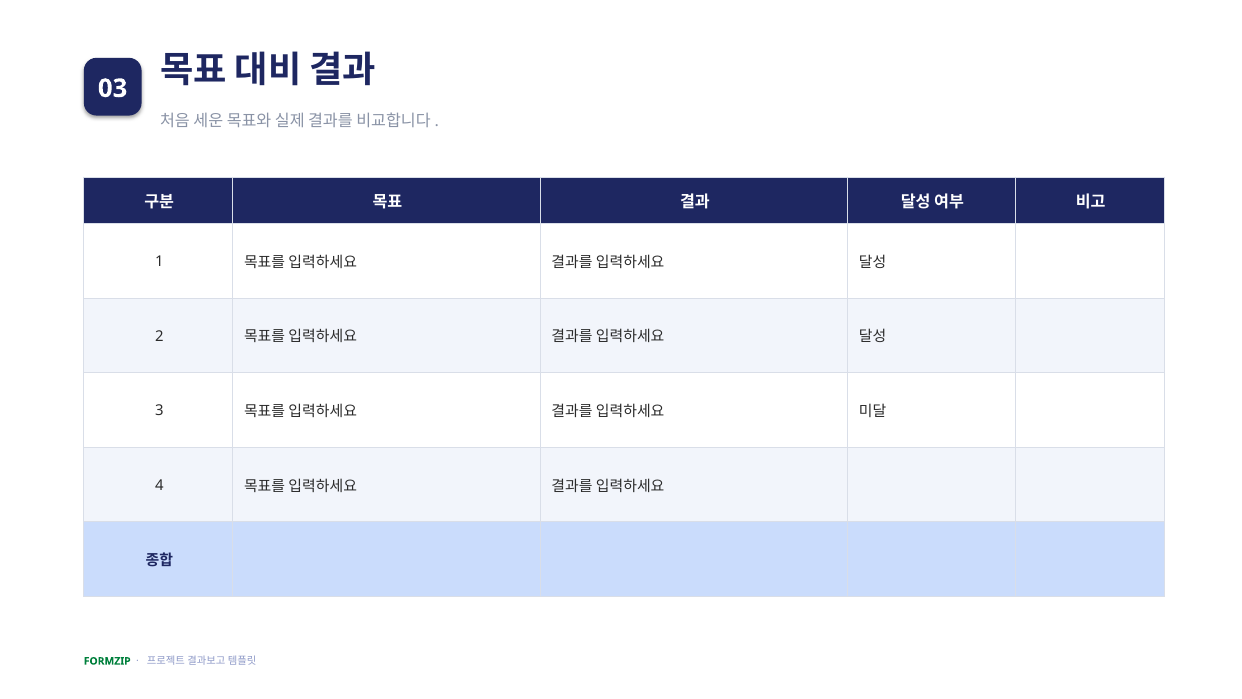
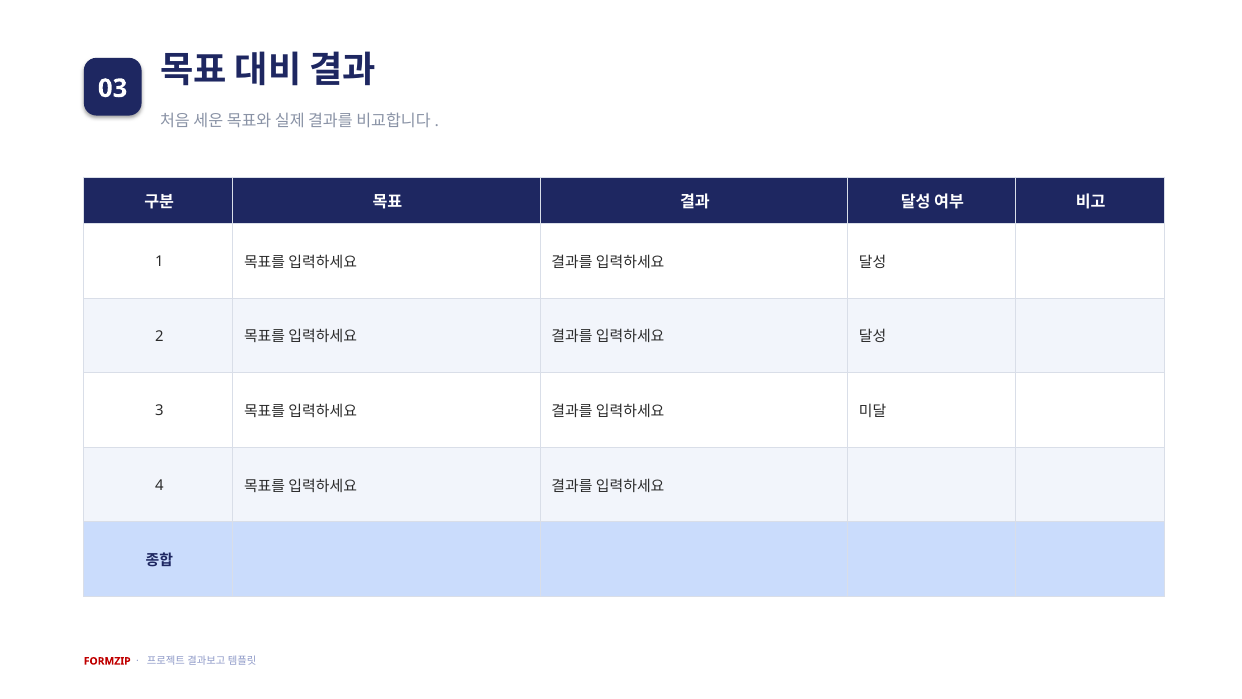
FORMZIP colour: green -> red
